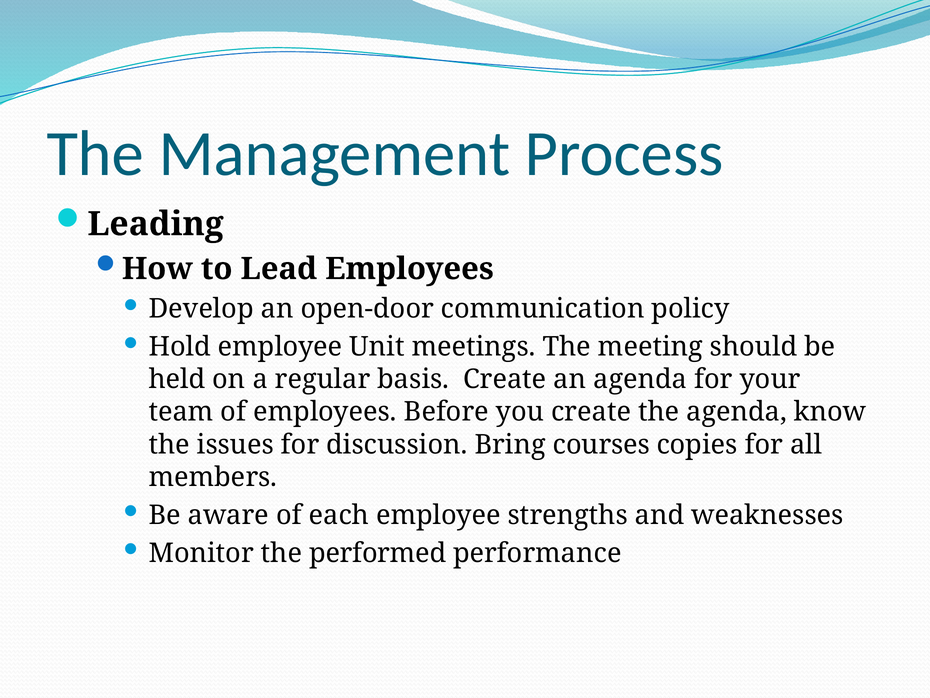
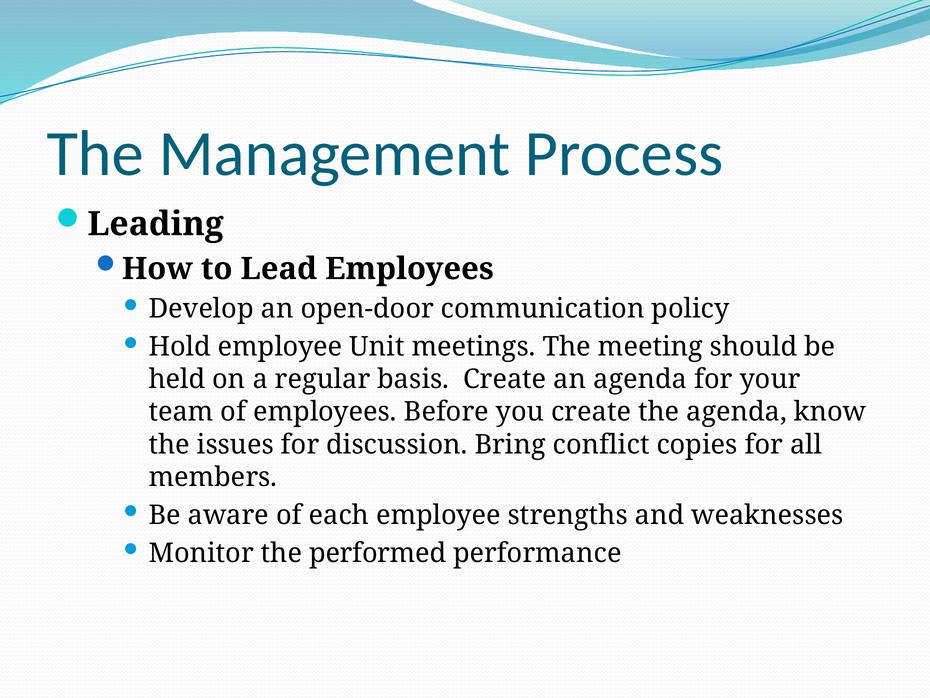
courses: courses -> conflict
